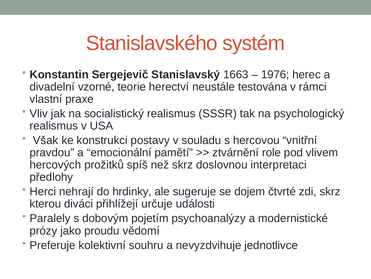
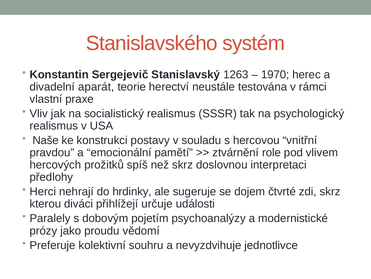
1663: 1663 -> 1263
1976: 1976 -> 1970
vzorné: vzorné -> aparát
Však: Však -> Naše
